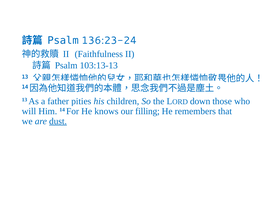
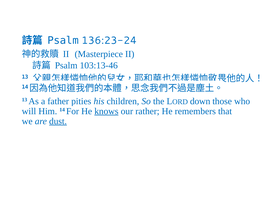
Faithfulness: Faithfulness -> Masterpiece
103:13-13: 103:13-13 -> 103:13-46
knows underline: none -> present
filling: filling -> rather
